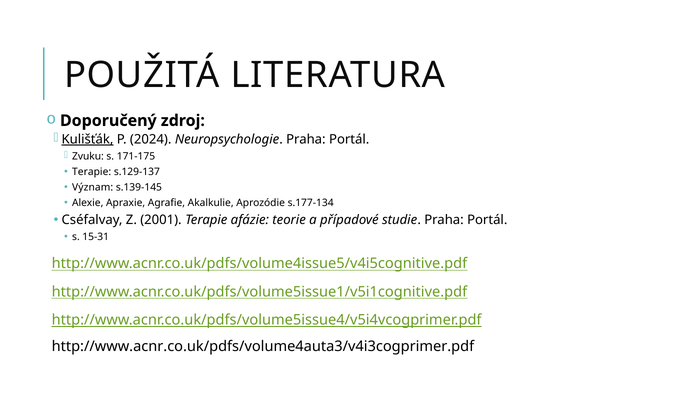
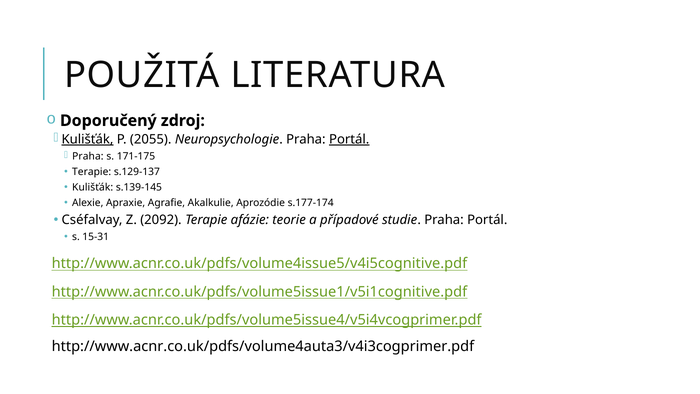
2024: 2024 -> 2055
Portál at (349, 139) underline: none -> present
Zvuku at (88, 156): Zvuku -> Praha
Význam at (93, 187): Význam -> Kulišťák
s.177-134: s.177-134 -> s.177-174
2001: 2001 -> 2092
